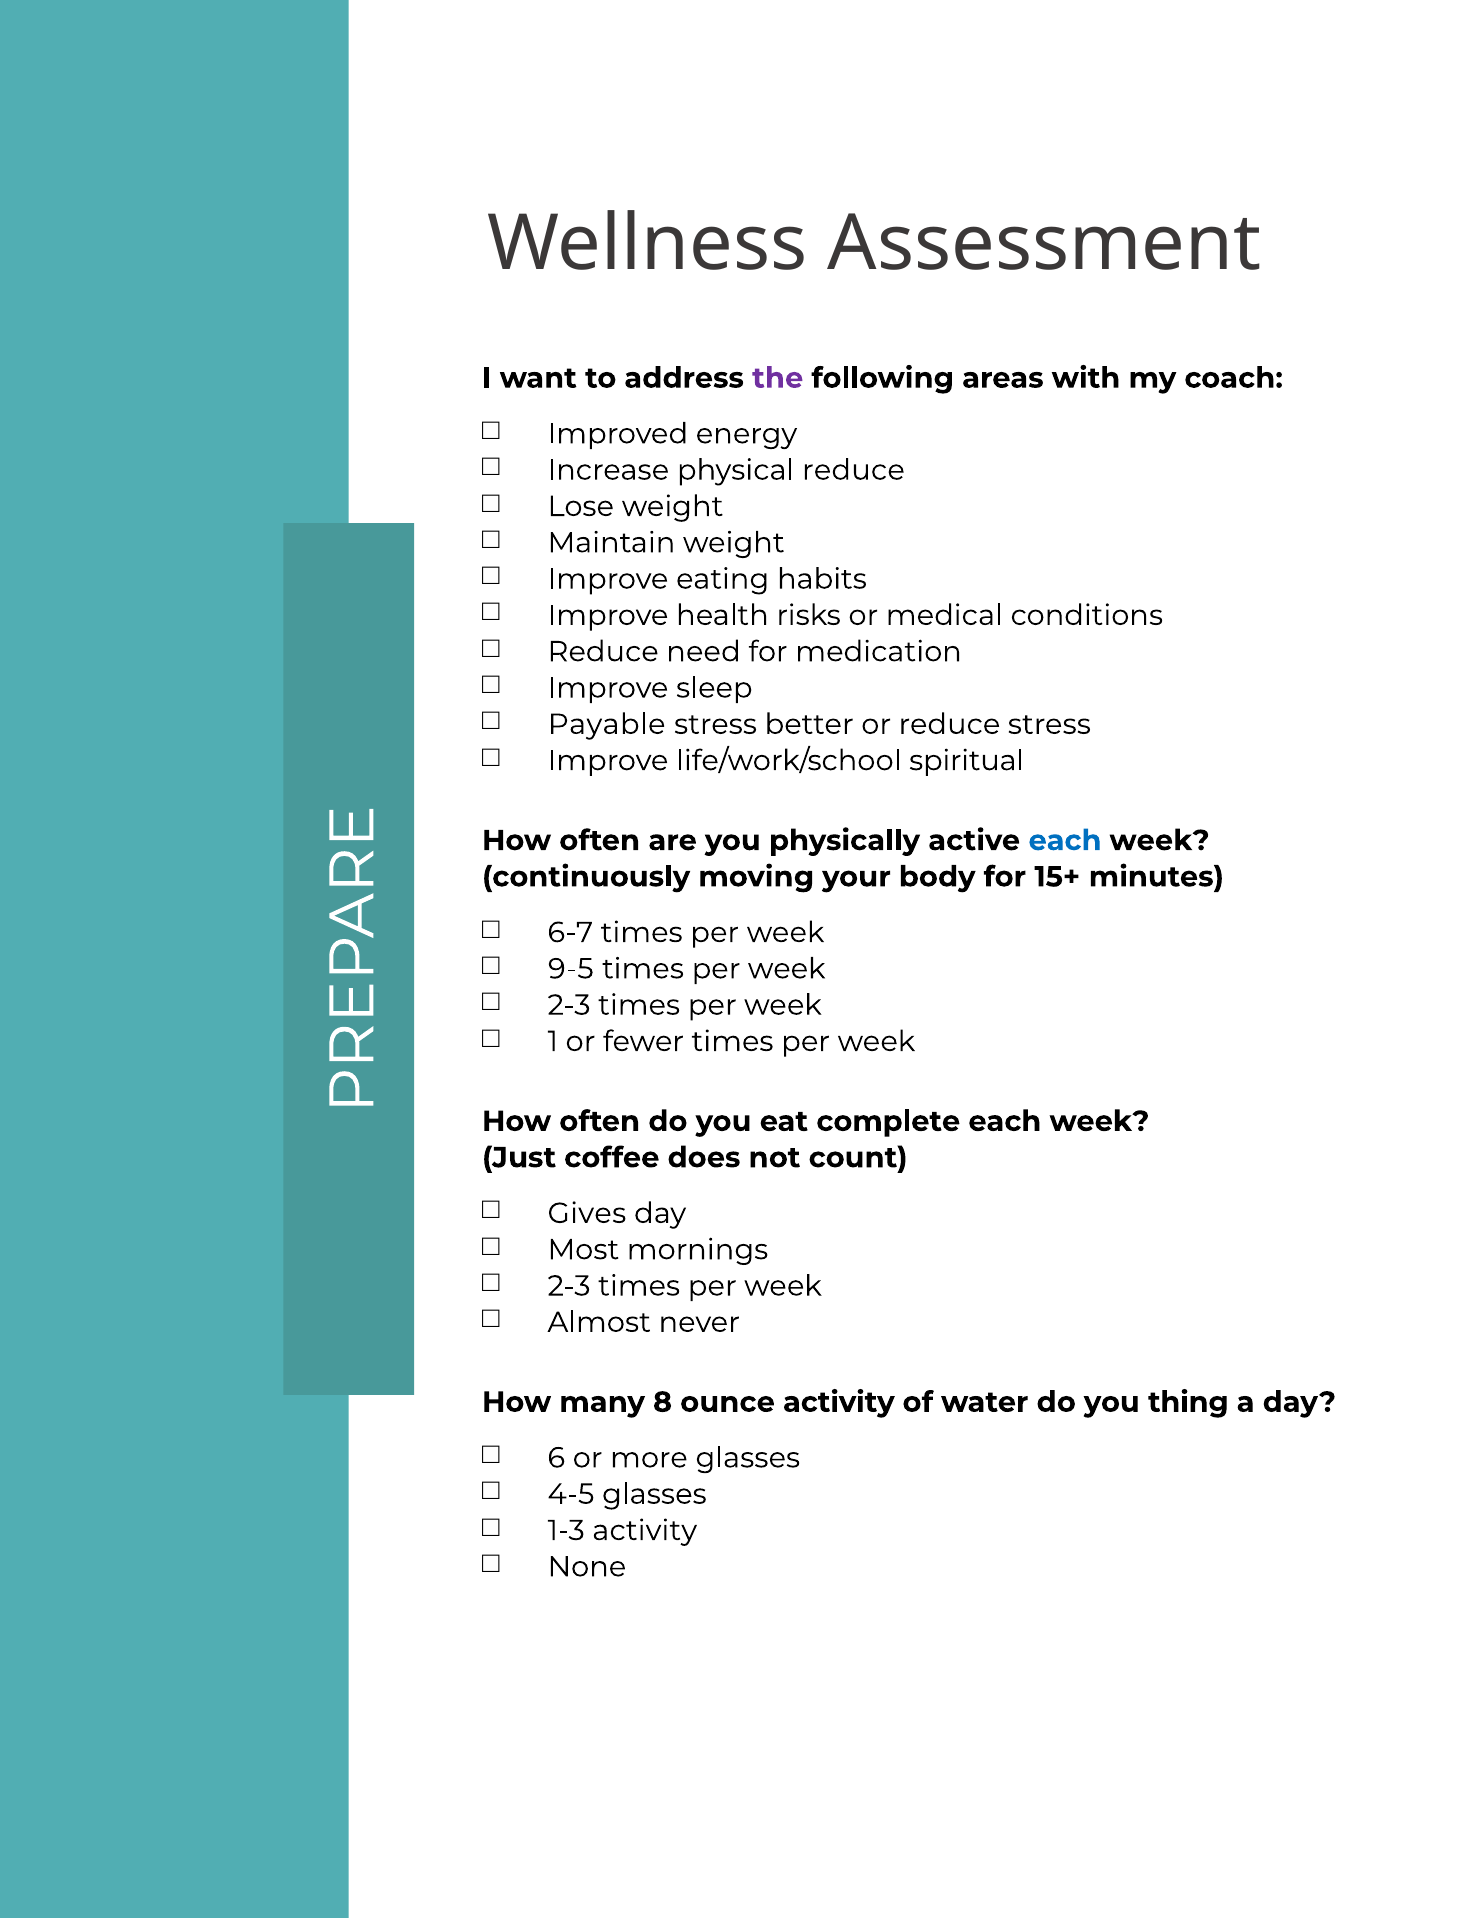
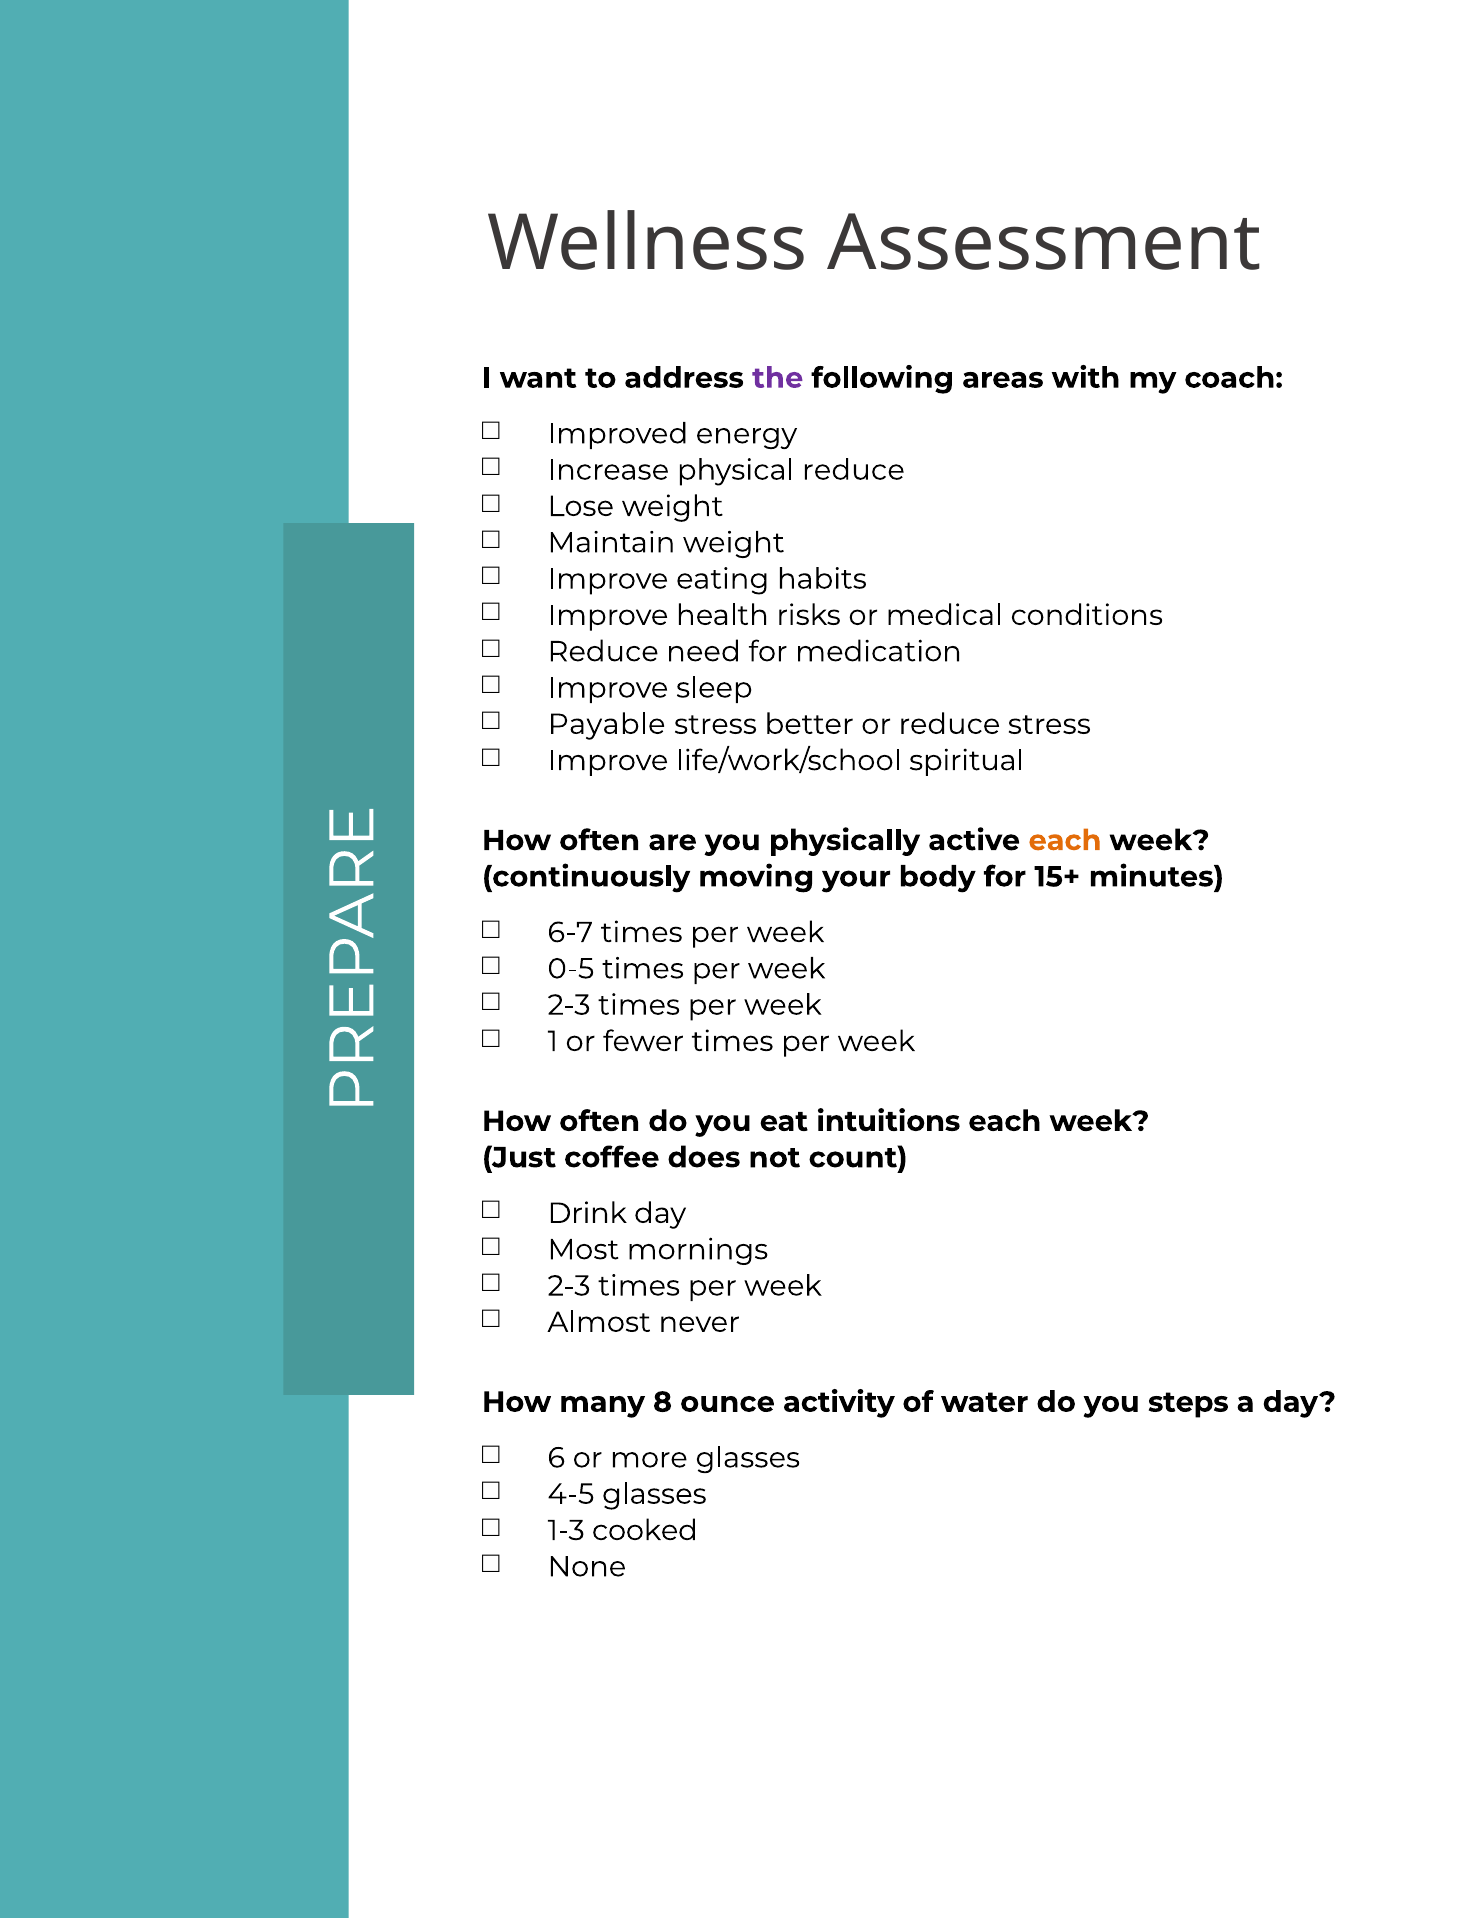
each at (1065, 840) colour: blue -> orange
9-5: 9-5 -> 0-5
complete: complete -> intuitions
Gives: Gives -> Drink
thing: thing -> steps
1-3 activity: activity -> cooked
